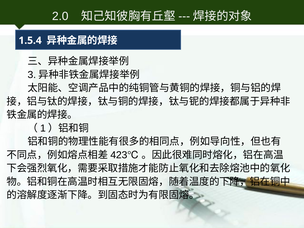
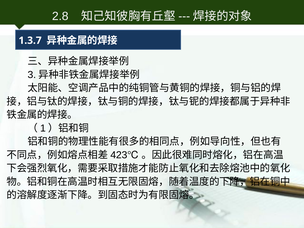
2.0: 2.0 -> 2.8
1.5.4: 1.5.4 -> 1.3.7
